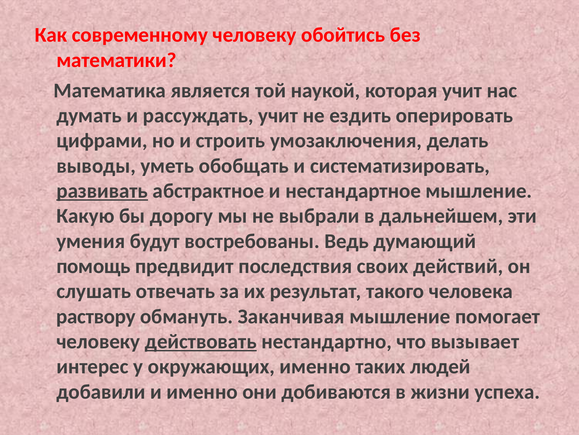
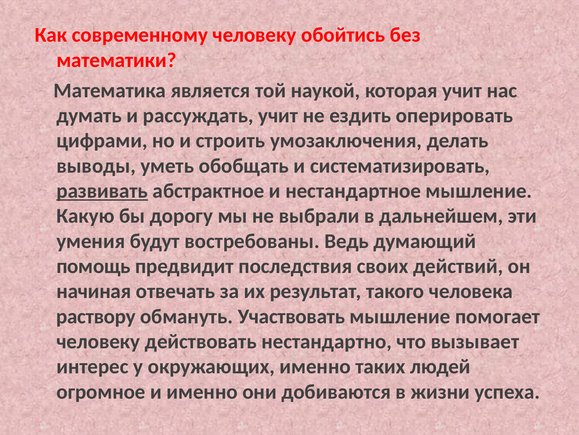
слушать: слушать -> начиная
Заканчивая: Заканчивая -> Участвовать
действовать underline: present -> none
добавили: добавили -> огромное
